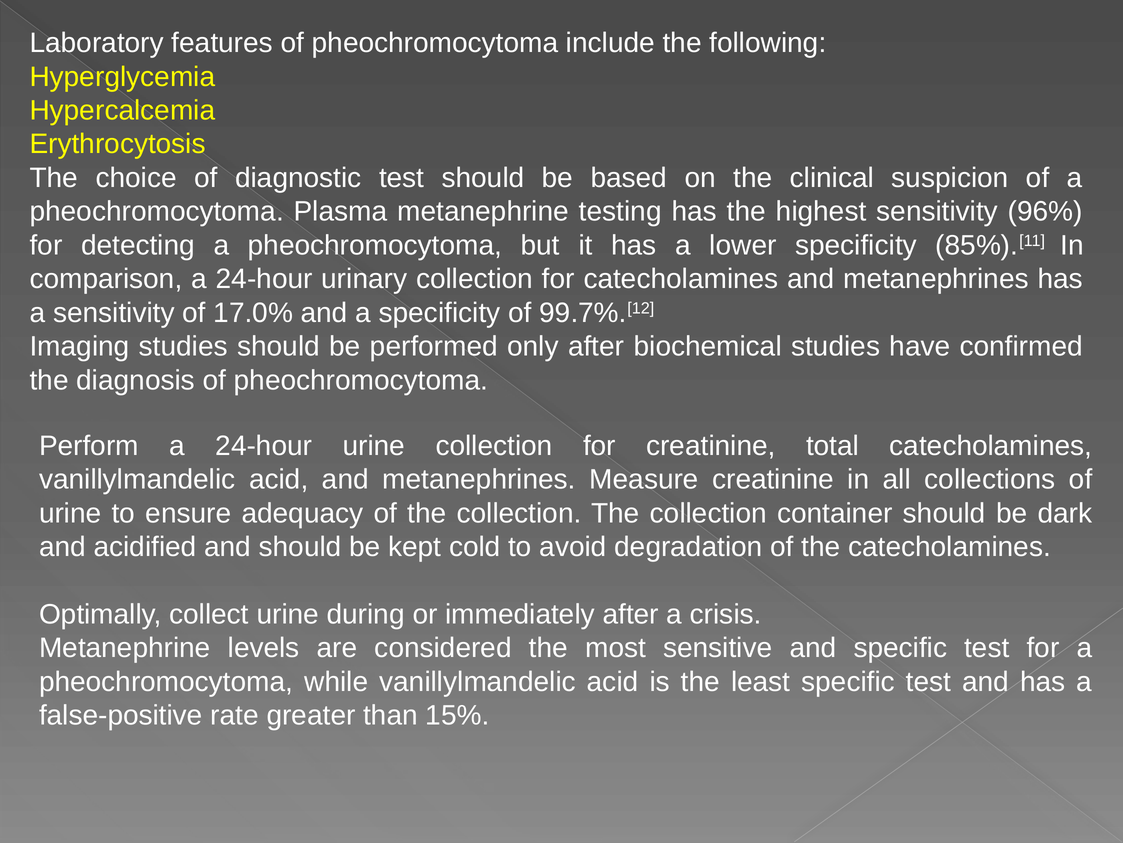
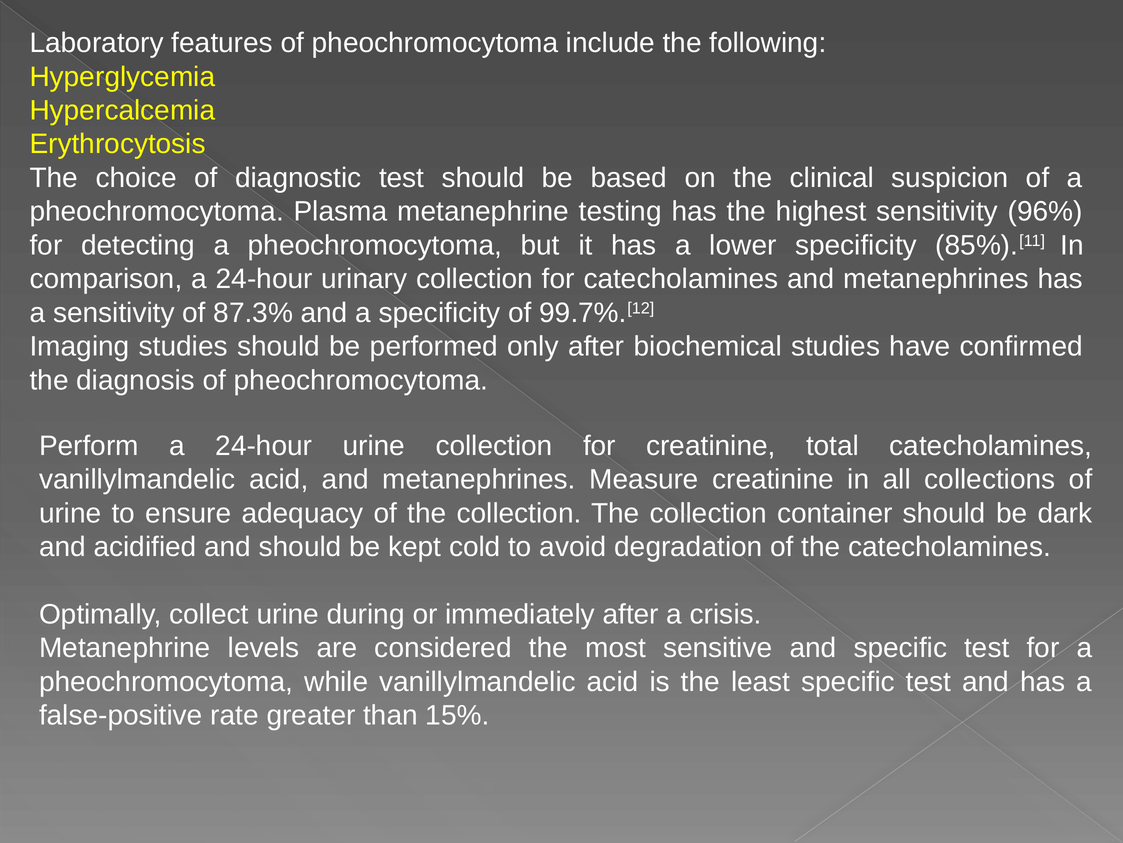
17.0%: 17.0% -> 87.3%
